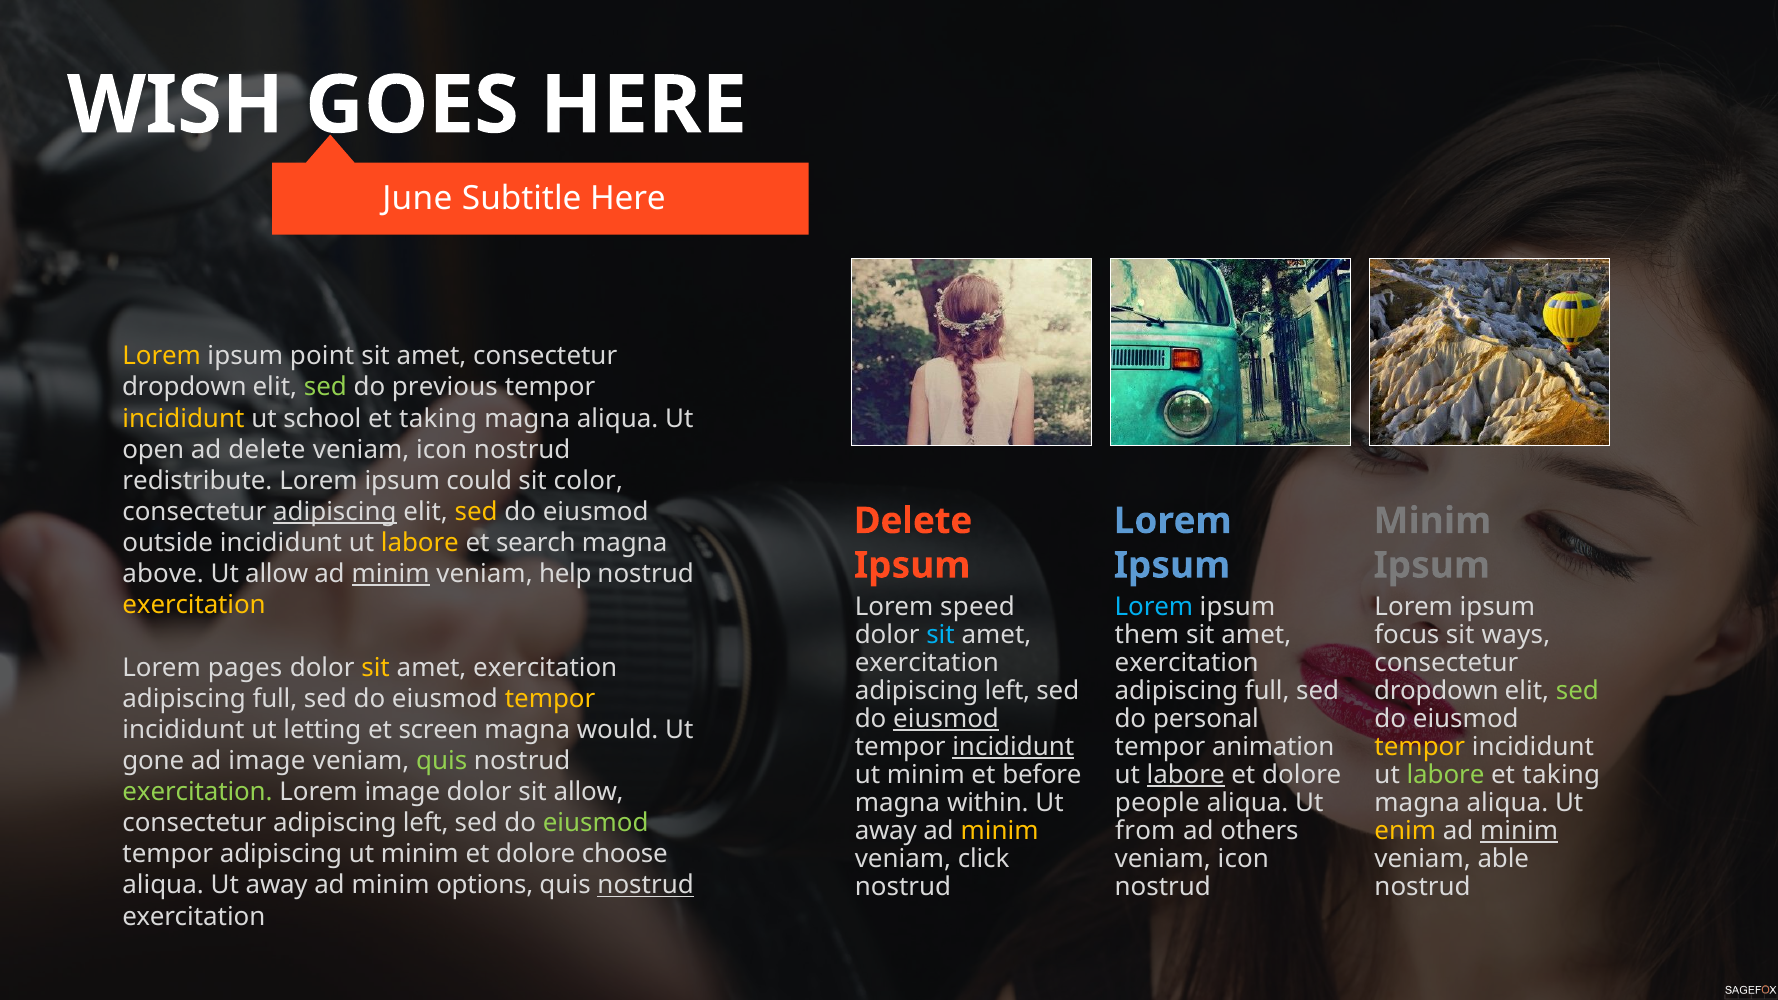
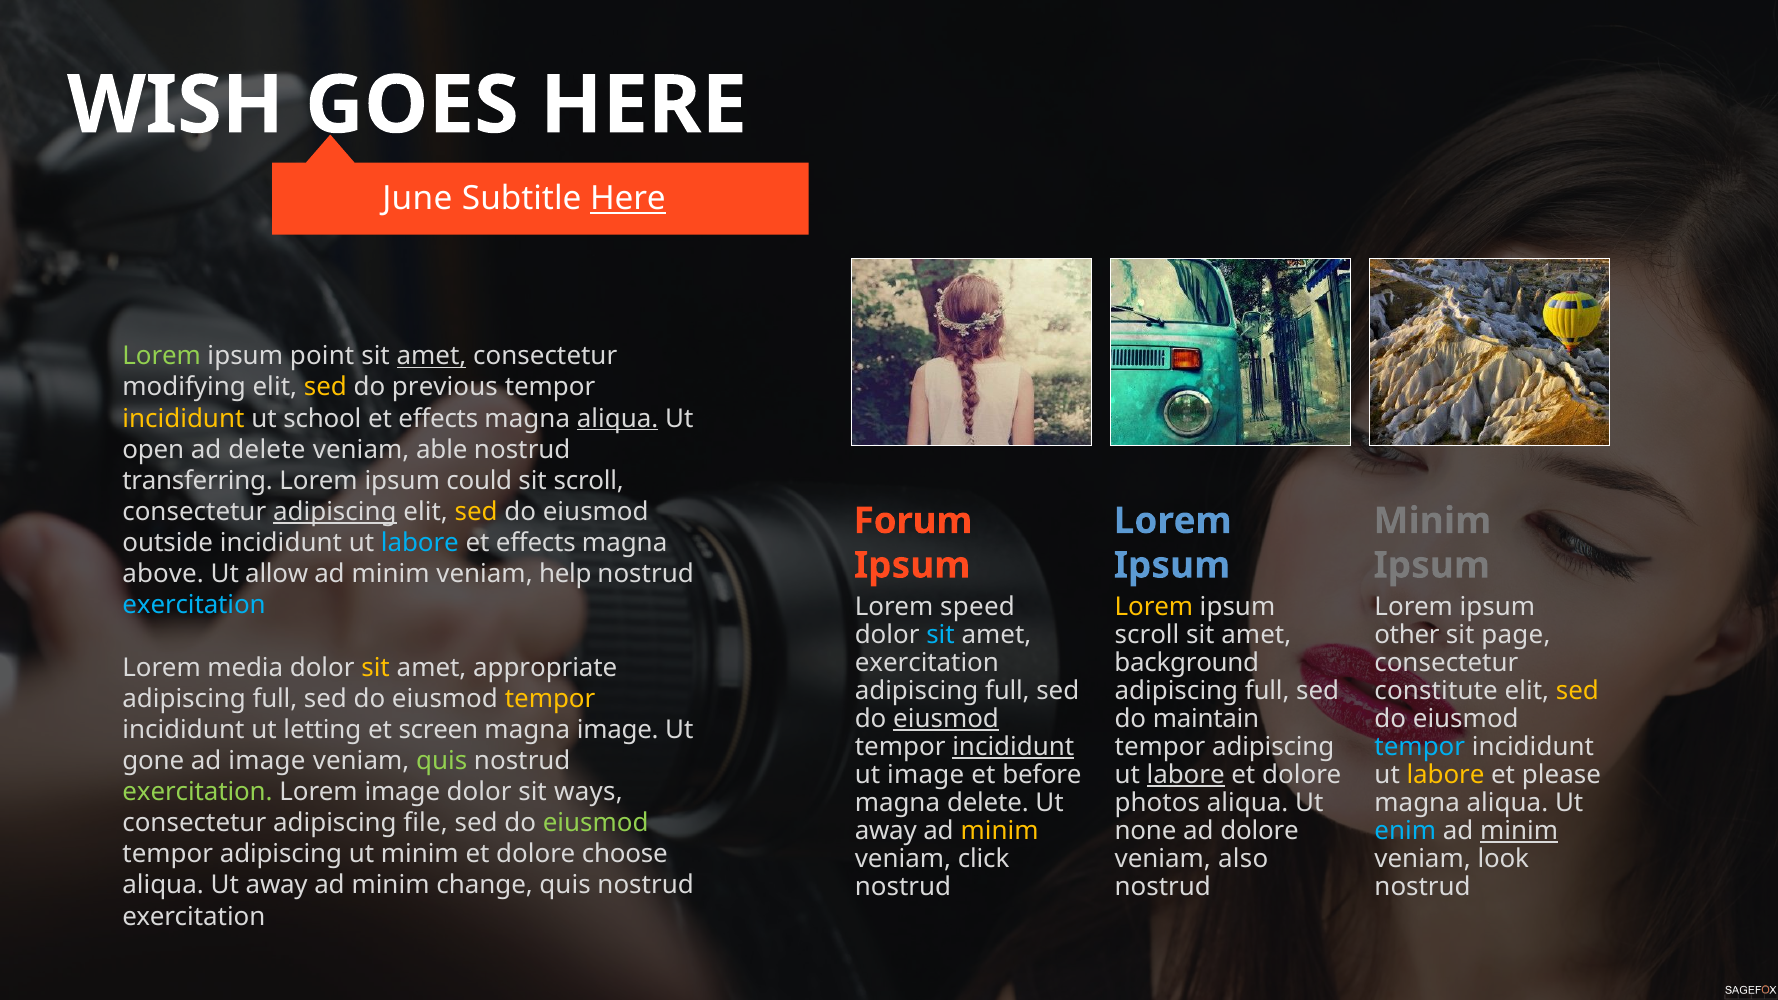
Here at (628, 199) underline: none -> present
Lorem at (162, 356) colour: yellow -> light green
amet at (432, 356) underline: none -> present
dropdown at (184, 387): dropdown -> modifying
sed at (325, 387) colour: light green -> yellow
taking at (438, 419): taking -> effects
aliqua at (618, 419) underline: none -> present
icon at (442, 450): icon -> able
redistribute: redistribute -> transferring
sit color: color -> scroll
Delete at (913, 521): Delete -> Forum
labore at (420, 543) colour: yellow -> light blue
search at (536, 543): search -> effects
minim at (391, 574) underline: present -> none
exercitation at (194, 605) colour: yellow -> light blue
Lorem at (1154, 607) colour: light blue -> yellow
them at (1147, 635): them -> scroll
focus: focus -> other
ways: ways -> page
exercitation at (1187, 663): exercitation -> background
pages: pages -> media
exercitation at (545, 668): exercitation -> appropriate
left at (1007, 691): left -> full
dropdown at (1436, 691): dropdown -> constitute
sed at (1577, 691) colour: light green -> yellow
personal: personal -> maintain
magna would: would -> image
animation at (1273, 747): animation -> adipiscing
tempor at (1420, 747) colour: yellow -> light blue
minim at (926, 775): minim -> image
labore at (1445, 775) colour: light green -> yellow
taking at (1561, 775): taking -> please
sit allow: allow -> ways
magna within: within -> delete
people: people -> photos
consectetur adipiscing left: left -> file
from: from -> none
ad others: others -> dolore
enim colour: yellow -> light blue
icon at (1243, 859): icon -> also
able: able -> look
options: options -> change
nostrud at (646, 886) underline: present -> none
